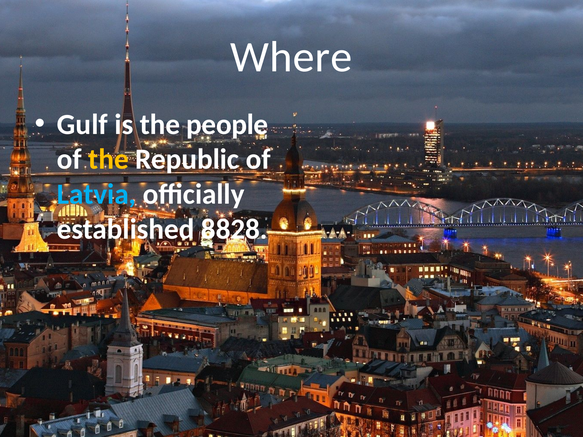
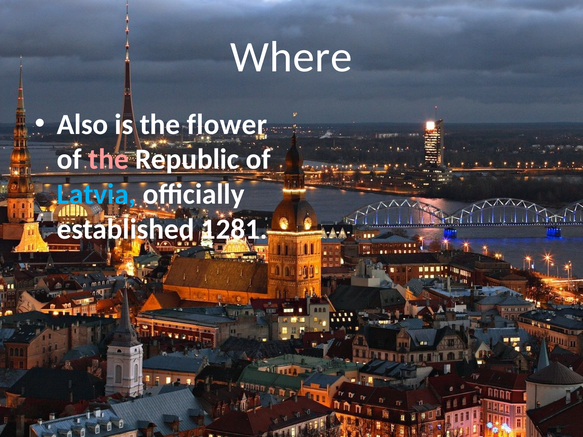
Gulf: Gulf -> Also
people: people -> flower
the at (108, 159) colour: yellow -> pink
8828: 8828 -> 1281
